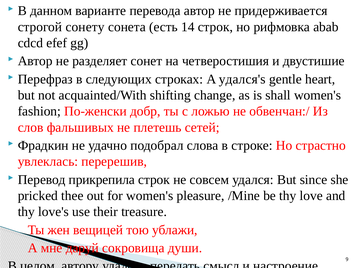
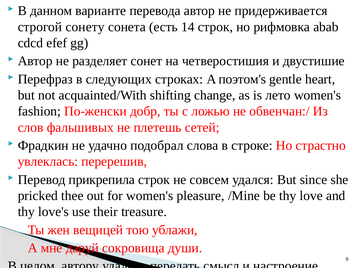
удался's: удался's -> поэтом's
shall: shall -> лето
